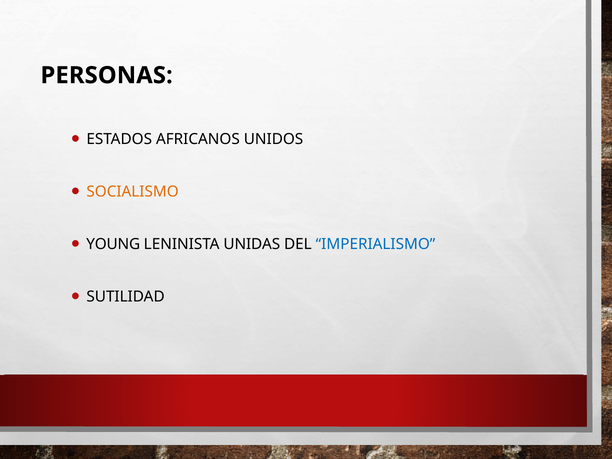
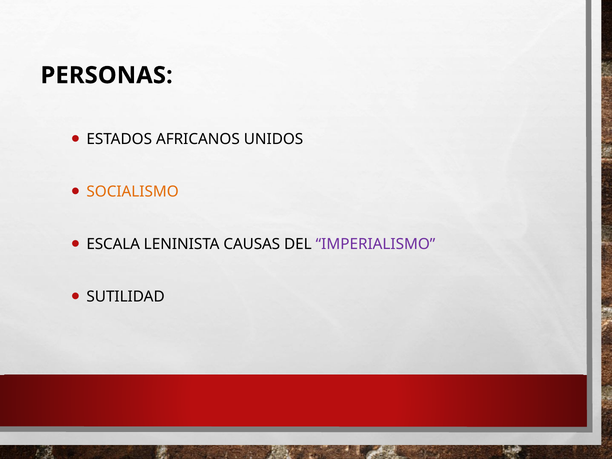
YOUNG: YOUNG -> ESCALA
UNIDAS: UNIDAS -> CAUSAS
IMPERIALISMO colour: blue -> purple
